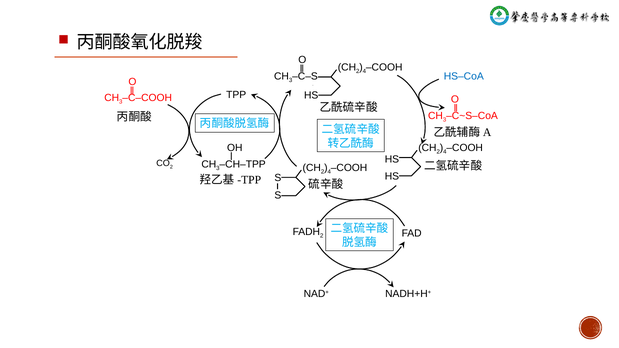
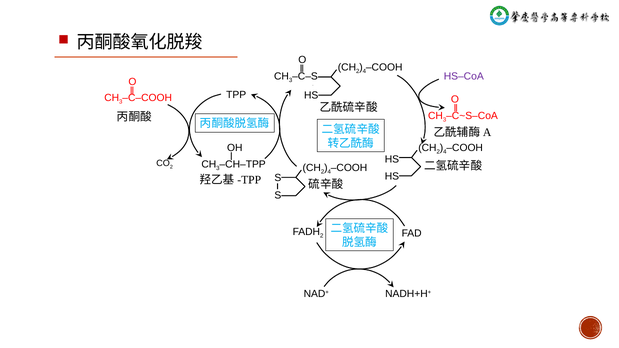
HS‒CoA colour: blue -> purple
